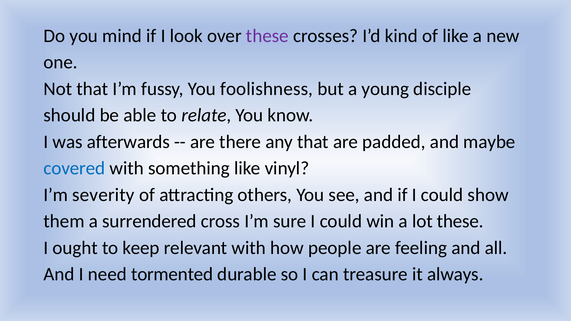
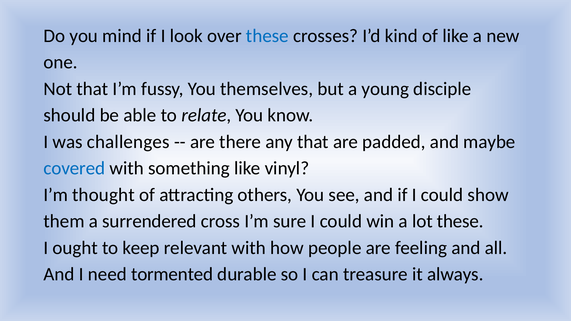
these at (267, 36) colour: purple -> blue
foolishness: foolishness -> themselves
afterwards: afterwards -> challenges
severity: severity -> thought
